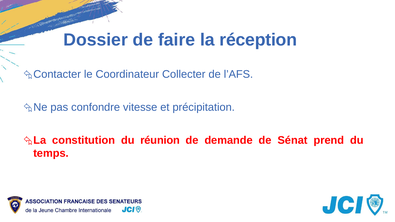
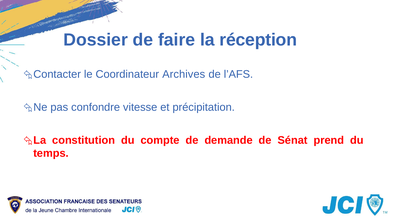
Collecter: Collecter -> Archives
réunion: réunion -> compte
